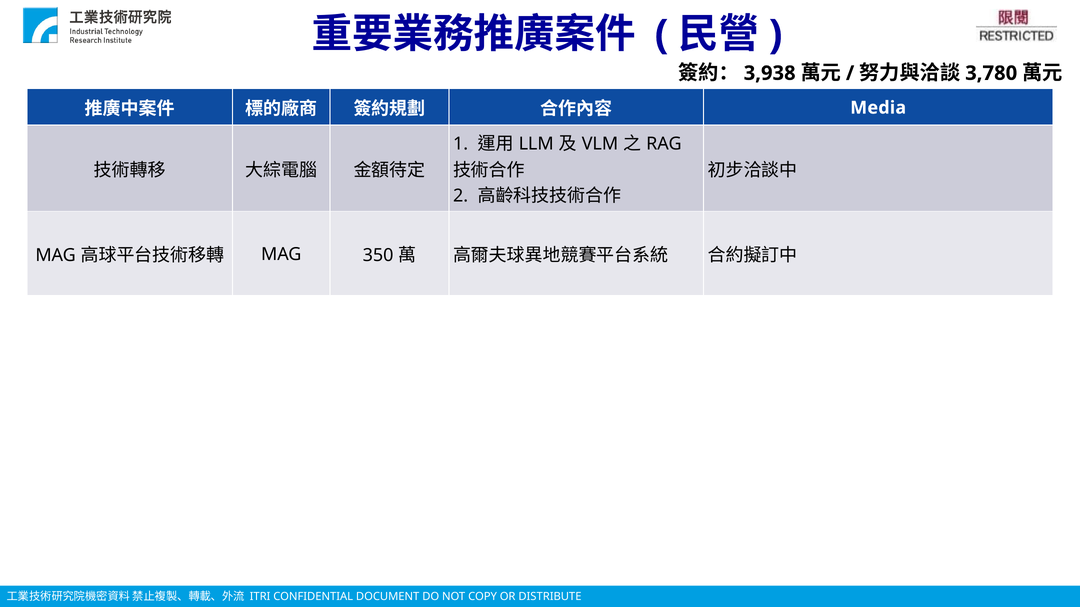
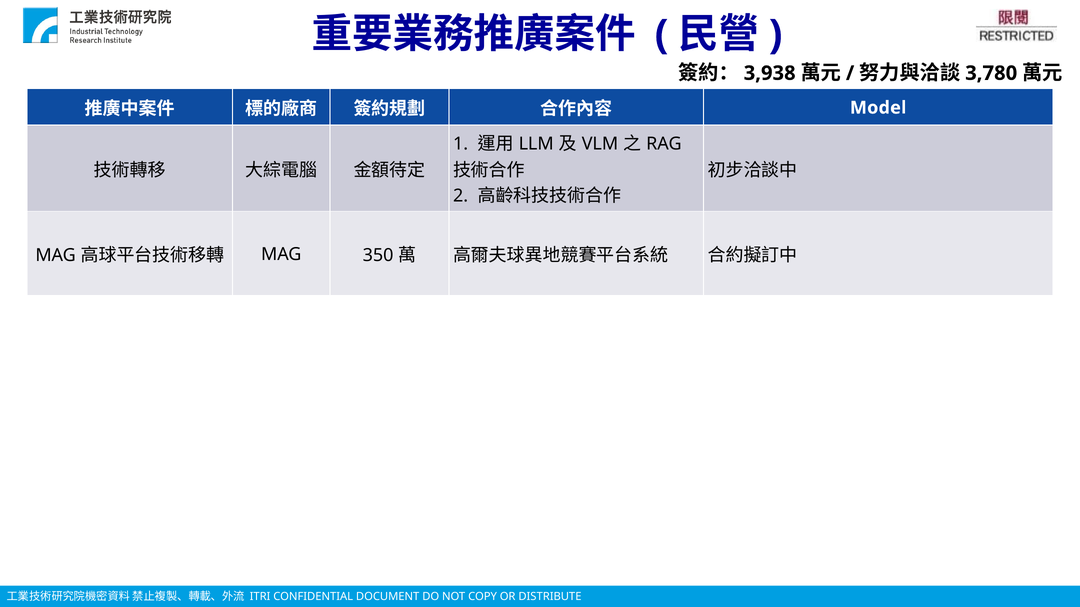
Media: Media -> Model
